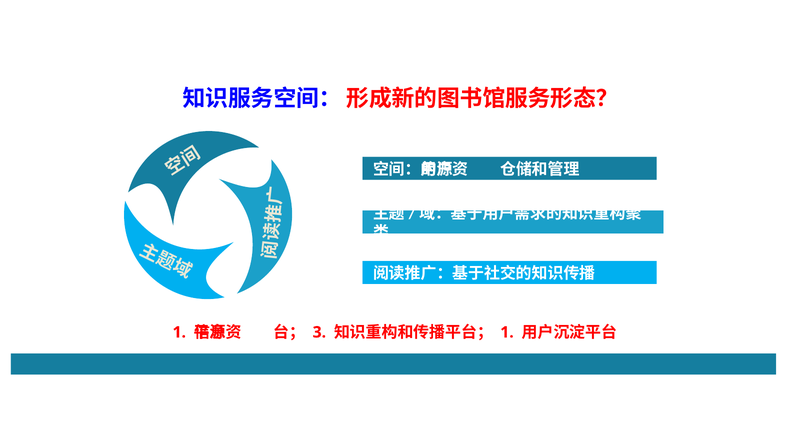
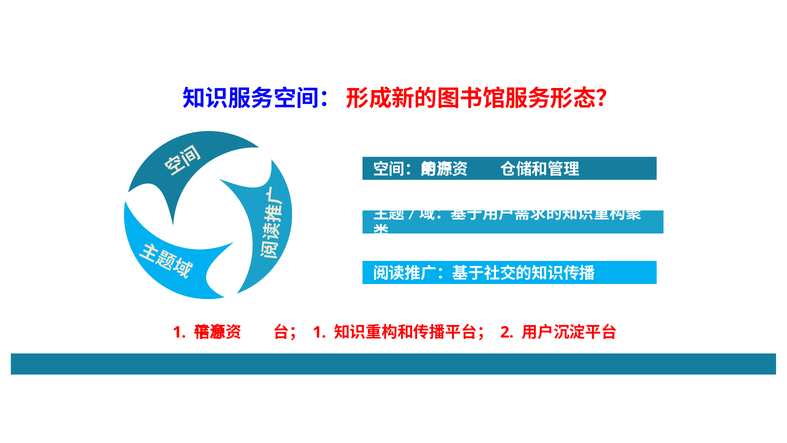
3 at (319, 332): 3 -> 1
1 at (507, 332): 1 -> 2
